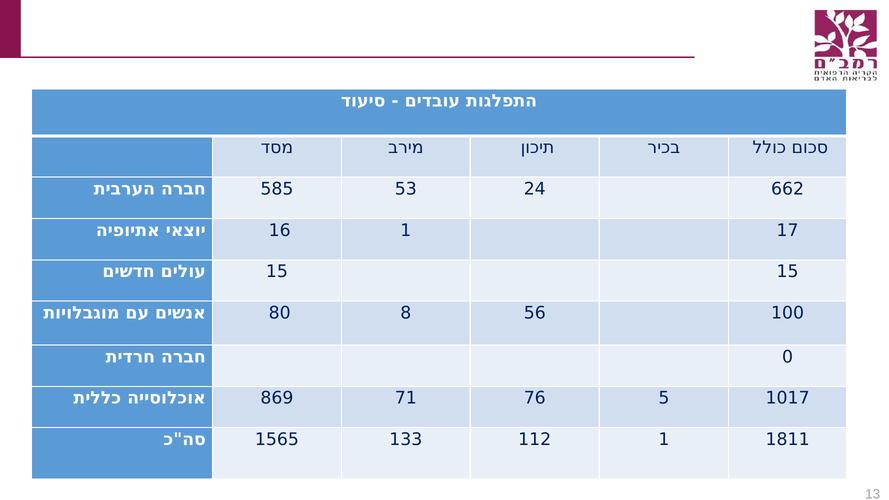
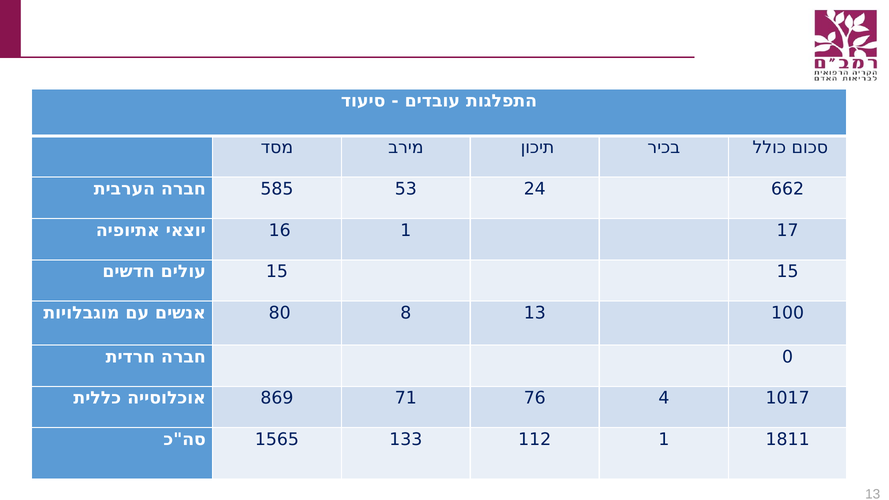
8 56: 56 -> 13
5: 5 -> 4
